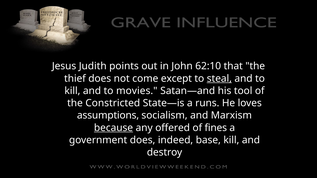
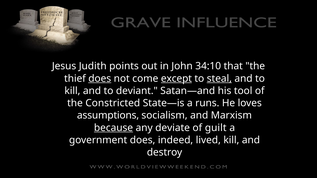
62:10: 62:10 -> 34:10
does at (100, 79) underline: none -> present
except underline: none -> present
movies: movies -> deviant
offered: offered -> deviate
fines: fines -> guilt
base: base -> lived
